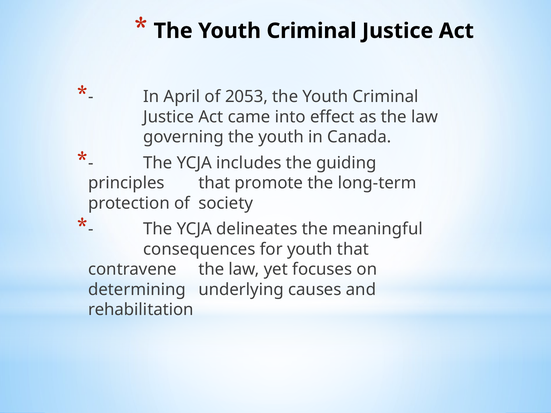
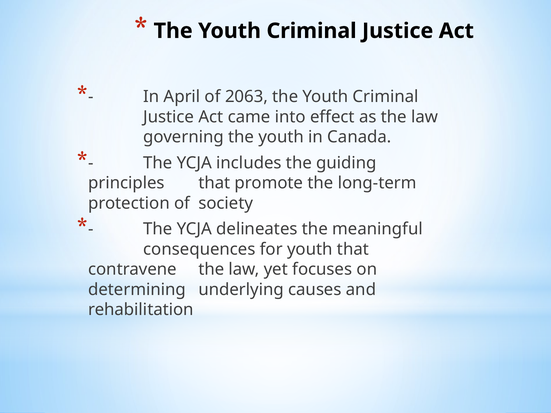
2053: 2053 -> 2063
